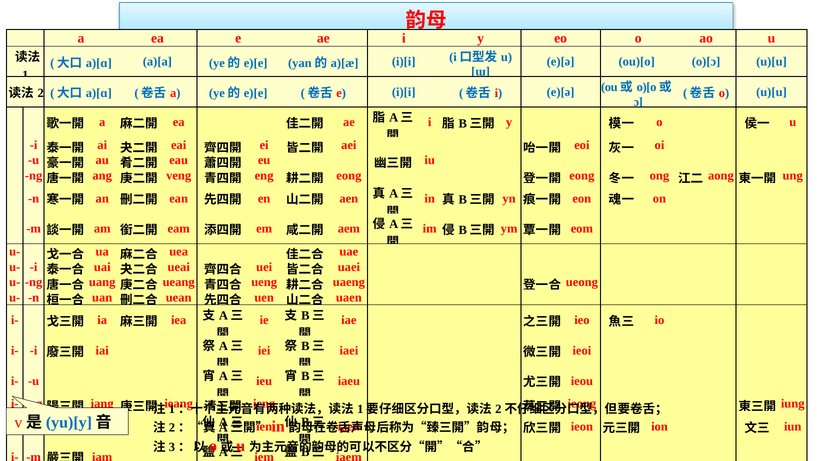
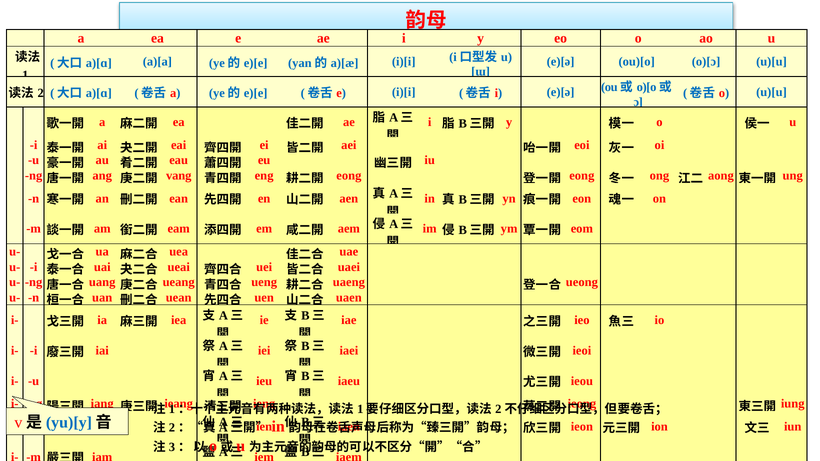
veng at (179, 176): veng -> vang
